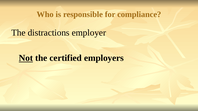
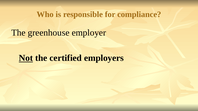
distractions: distractions -> greenhouse
